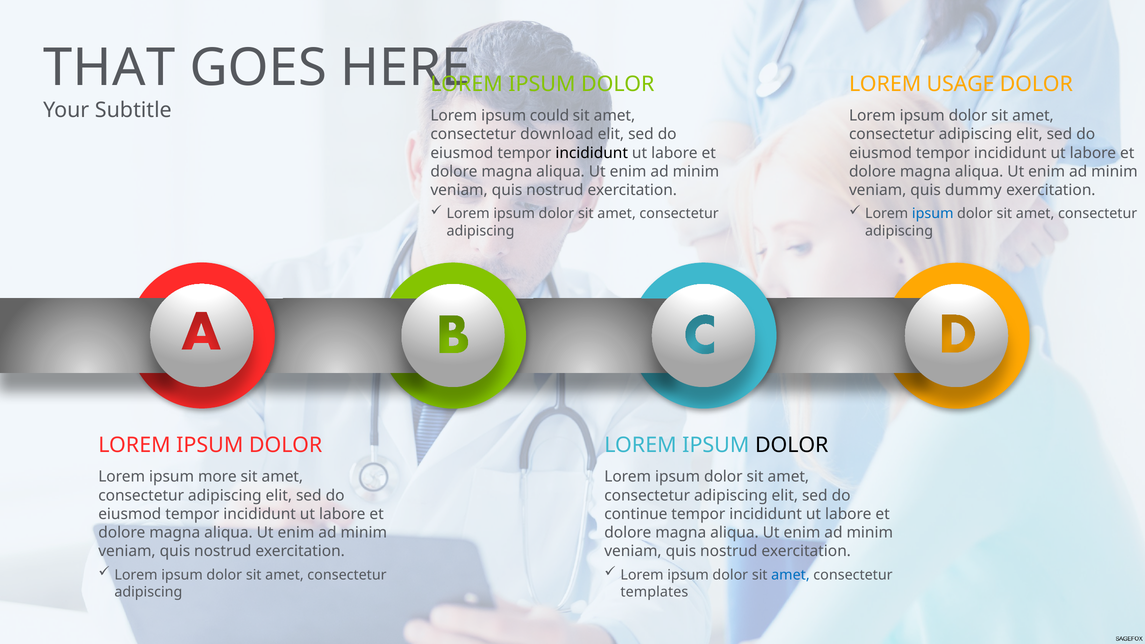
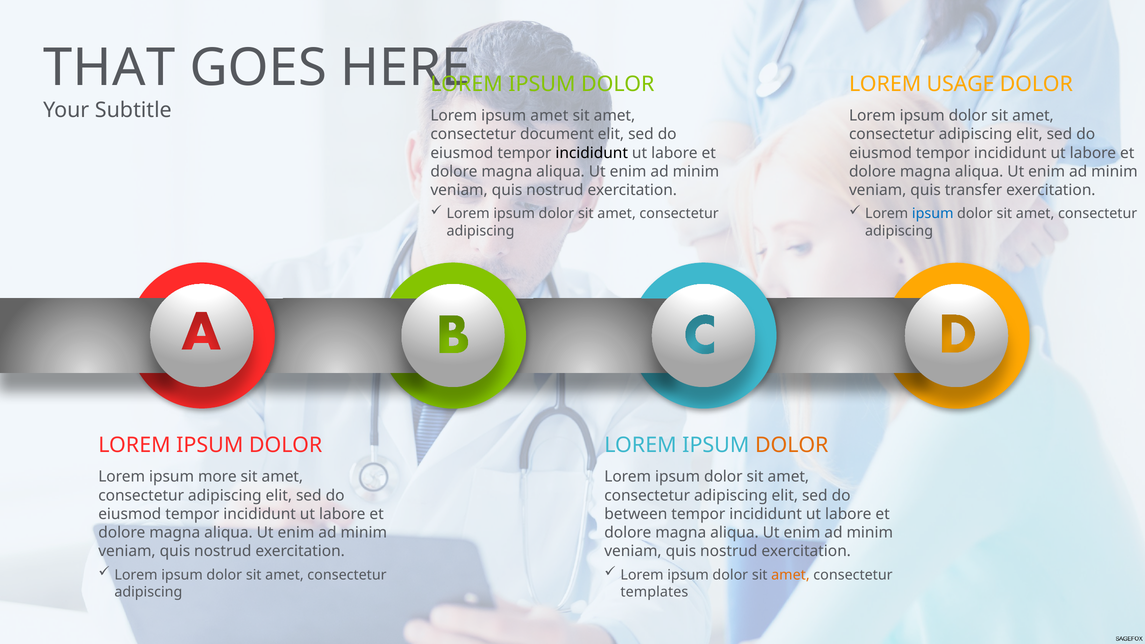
ipsum could: could -> amet
download: download -> document
dummy: dummy -> transfer
DOLOR at (792, 445) colour: black -> orange
continue: continue -> between
amet at (790, 575) colour: blue -> orange
